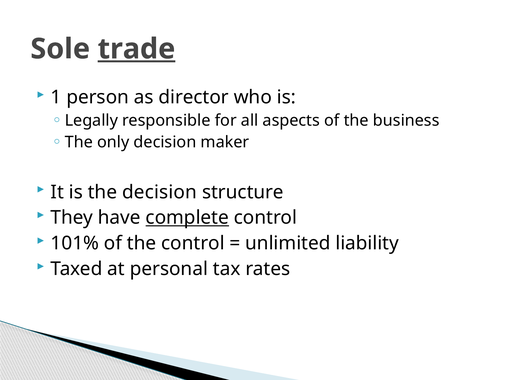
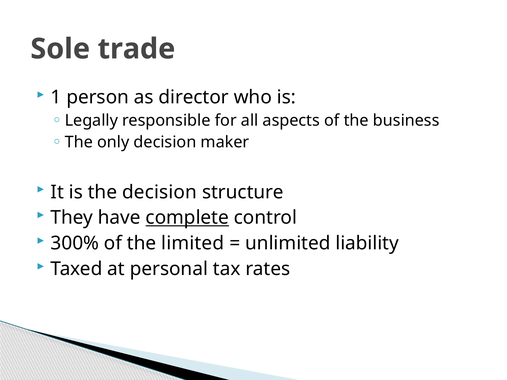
trade underline: present -> none
101%: 101% -> 300%
the control: control -> limited
